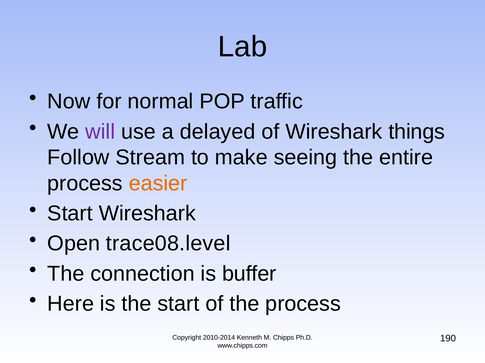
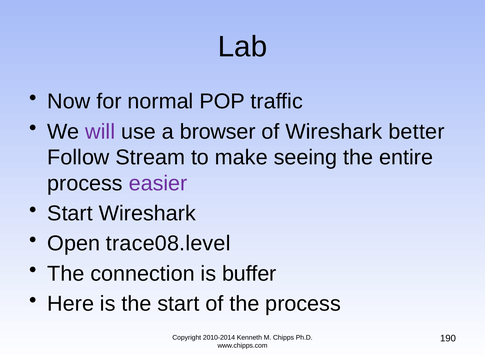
delayed: delayed -> browser
things: things -> better
easier colour: orange -> purple
